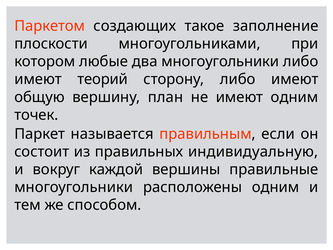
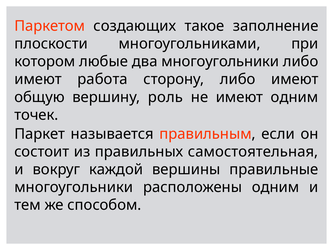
теорий: теорий -> работа
план: план -> роль
индивидуальную: индивидуальную -> самостоятельная
